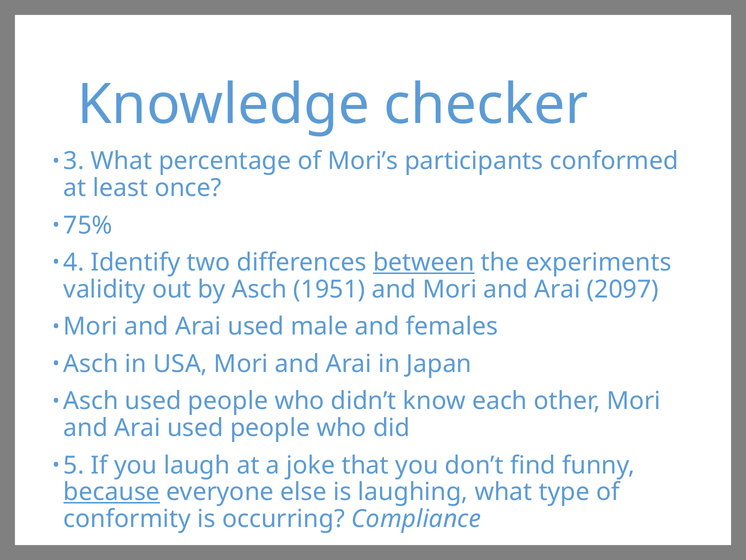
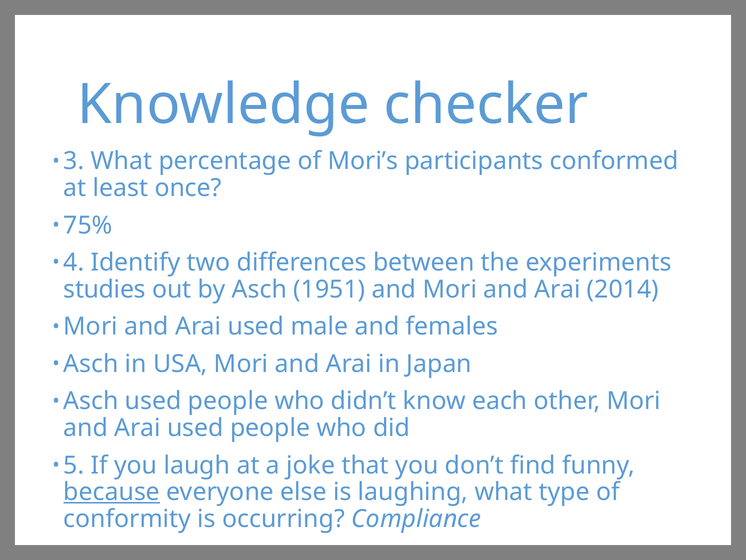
between underline: present -> none
validity: validity -> studies
2097: 2097 -> 2014
